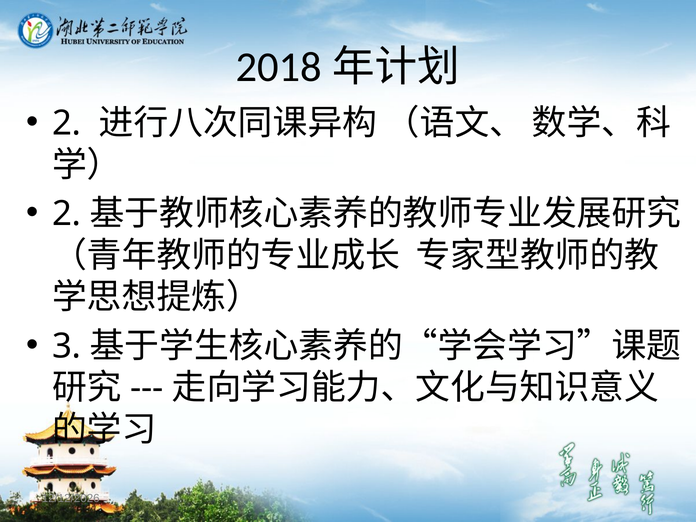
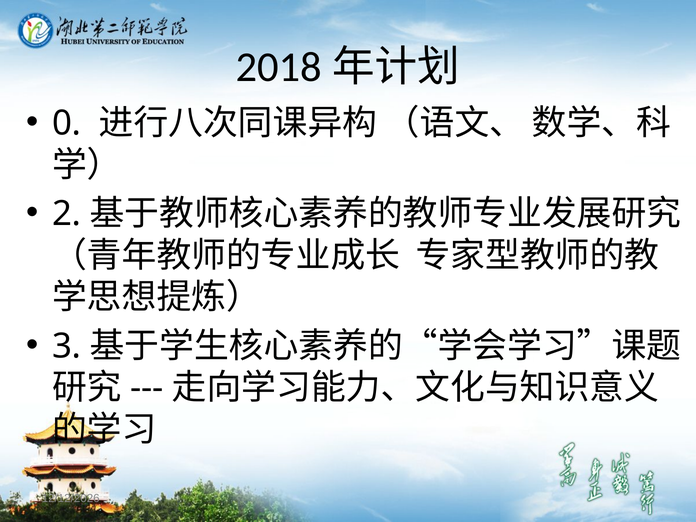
2 at (67, 123): 2 -> 0
